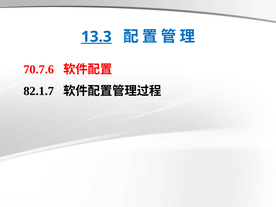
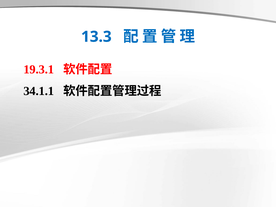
13.3 underline: present -> none
70.7.6: 70.7.6 -> 19.3.1
82.1.7: 82.1.7 -> 34.1.1
